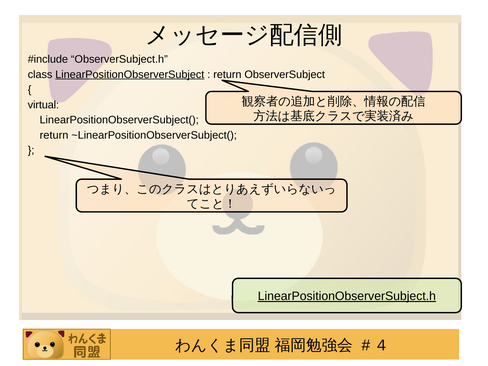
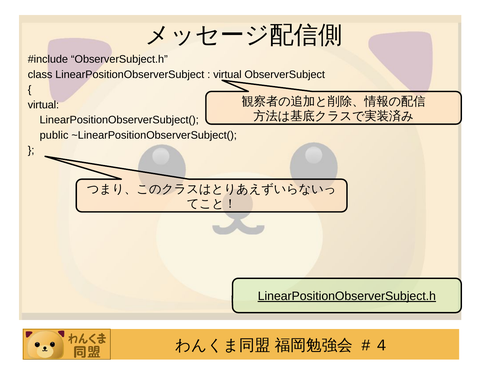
LinearPositionObserverSubject underline: present -> none
return at (227, 74): return -> virtual
return at (54, 135): return -> public
